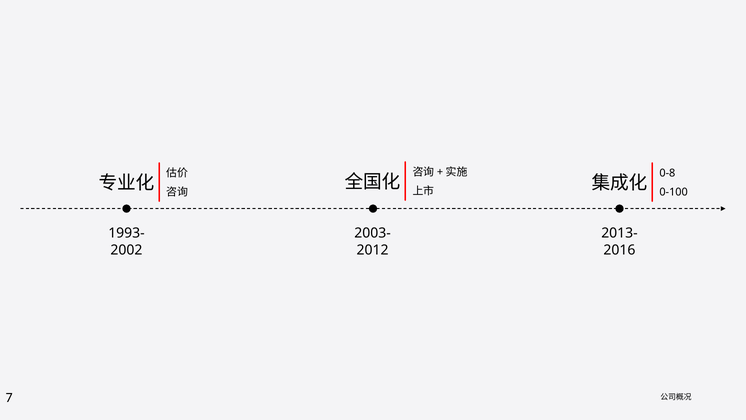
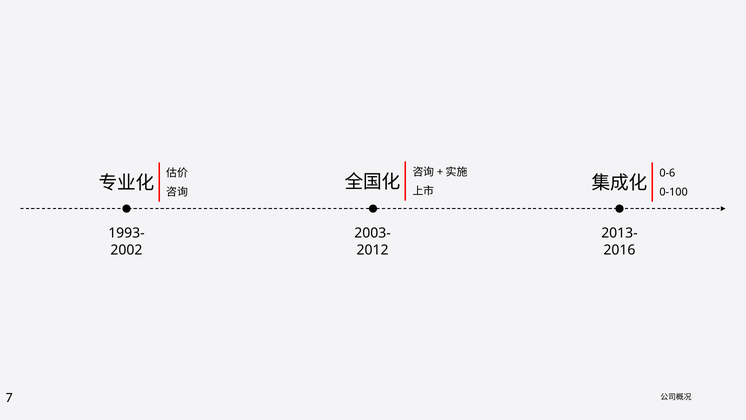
0-8: 0-8 -> 0-6
